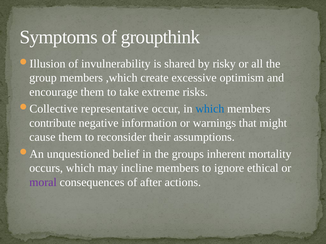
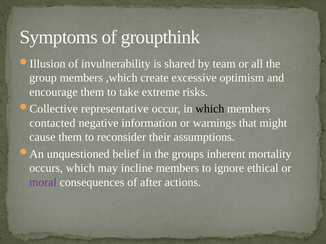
risky: risky -> team
which at (210, 109) colour: blue -> black
contribute: contribute -> contacted
